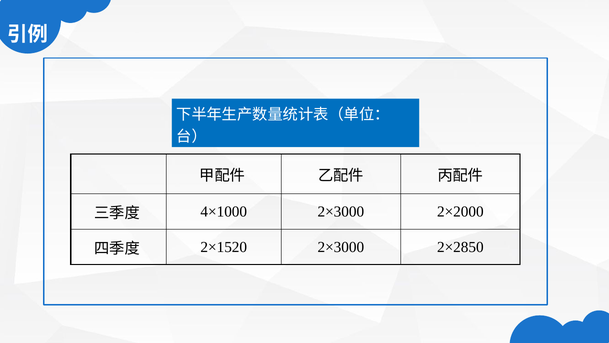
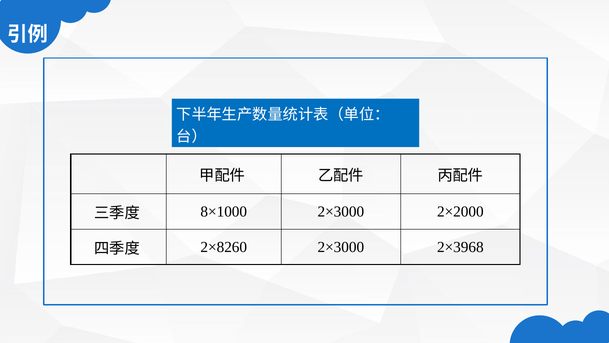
4×1000: 4×1000 -> 8×1000
2×1520: 2×1520 -> 2×8260
2×2850: 2×2850 -> 2×3968
